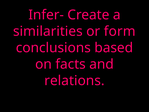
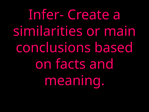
form: form -> main
relations: relations -> meaning
